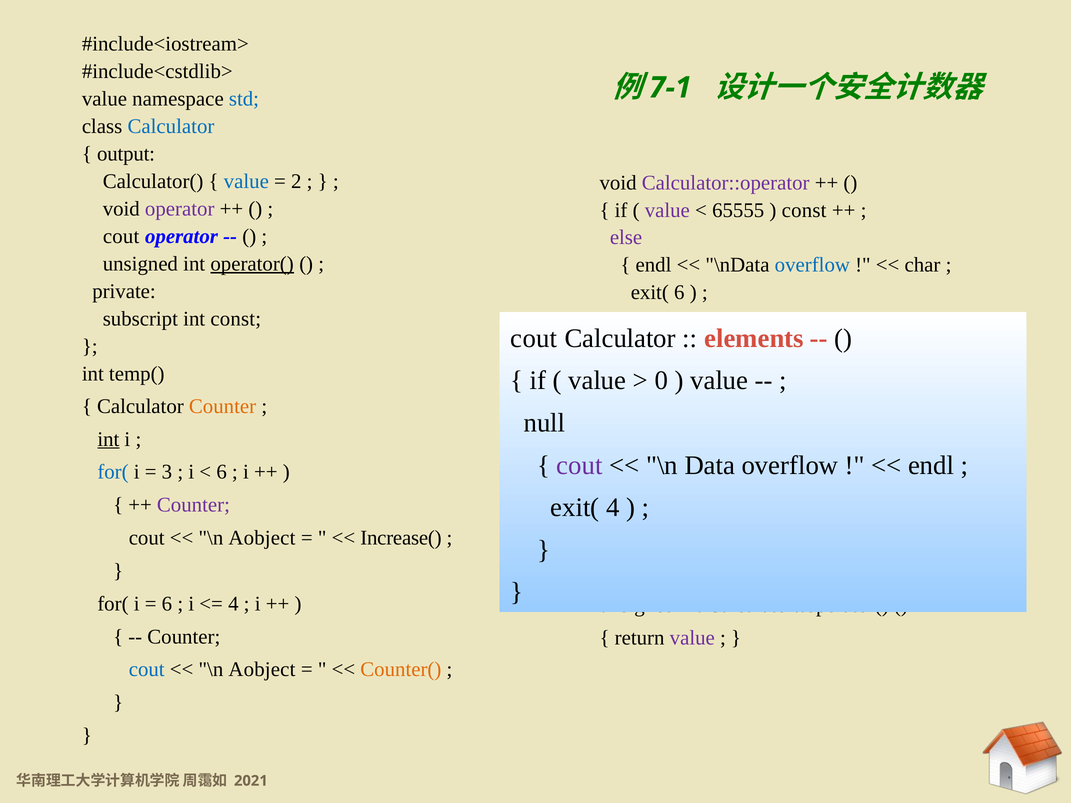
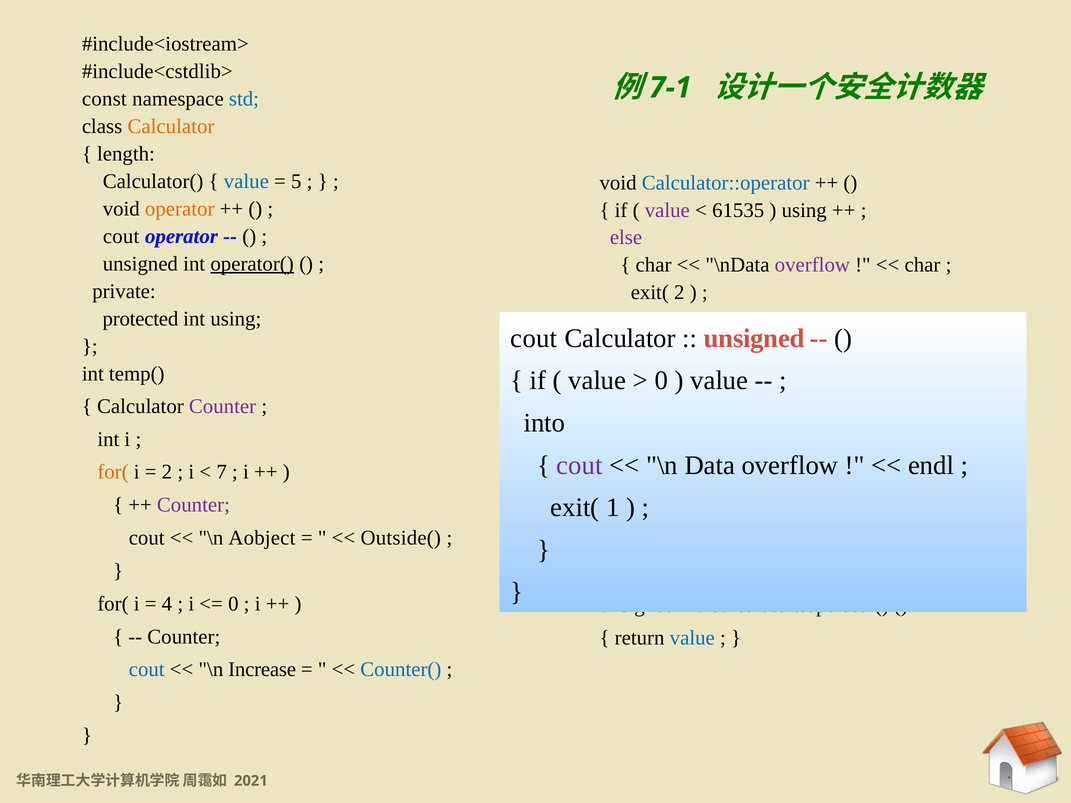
value at (104, 99): value -> const
Calculator at (171, 126) colour: blue -> orange
output: output -> length
2: 2 -> 5
Calculator::operator at (726, 183) colour: purple -> blue
operator at (180, 209) colour: purple -> orange
65555: 65555 -> 61535
const at (804, 210): const -> using
endl at (654, 265): endl -> char
overflow at (812, 265) colour: blue -> purple
exit( 6: 6 -> 2
subscript: subscript -> protected
int const: const -> using
elements at (754, 339): elements -> unsigned
Counter at (223, 406) colour: orange -> purple
null: null -> into
int at (108, 439) underline: present -> none
for( at (113, 472) colour: blue -> orange
3 at (167, 472): 3 -> 2
6 at (222, 472): 6 -> 7
exit( 4: 4 -> 1
Increase(: Increase( -> Outside(
6 at (167, 604): 6 -> 4
4 at (233, 604): 4 -> 0
value at (692, 638) colour: purple -> blue
Aobject at (262, 670): Aobject -> Increase
Counter( colour: orange -> blue
